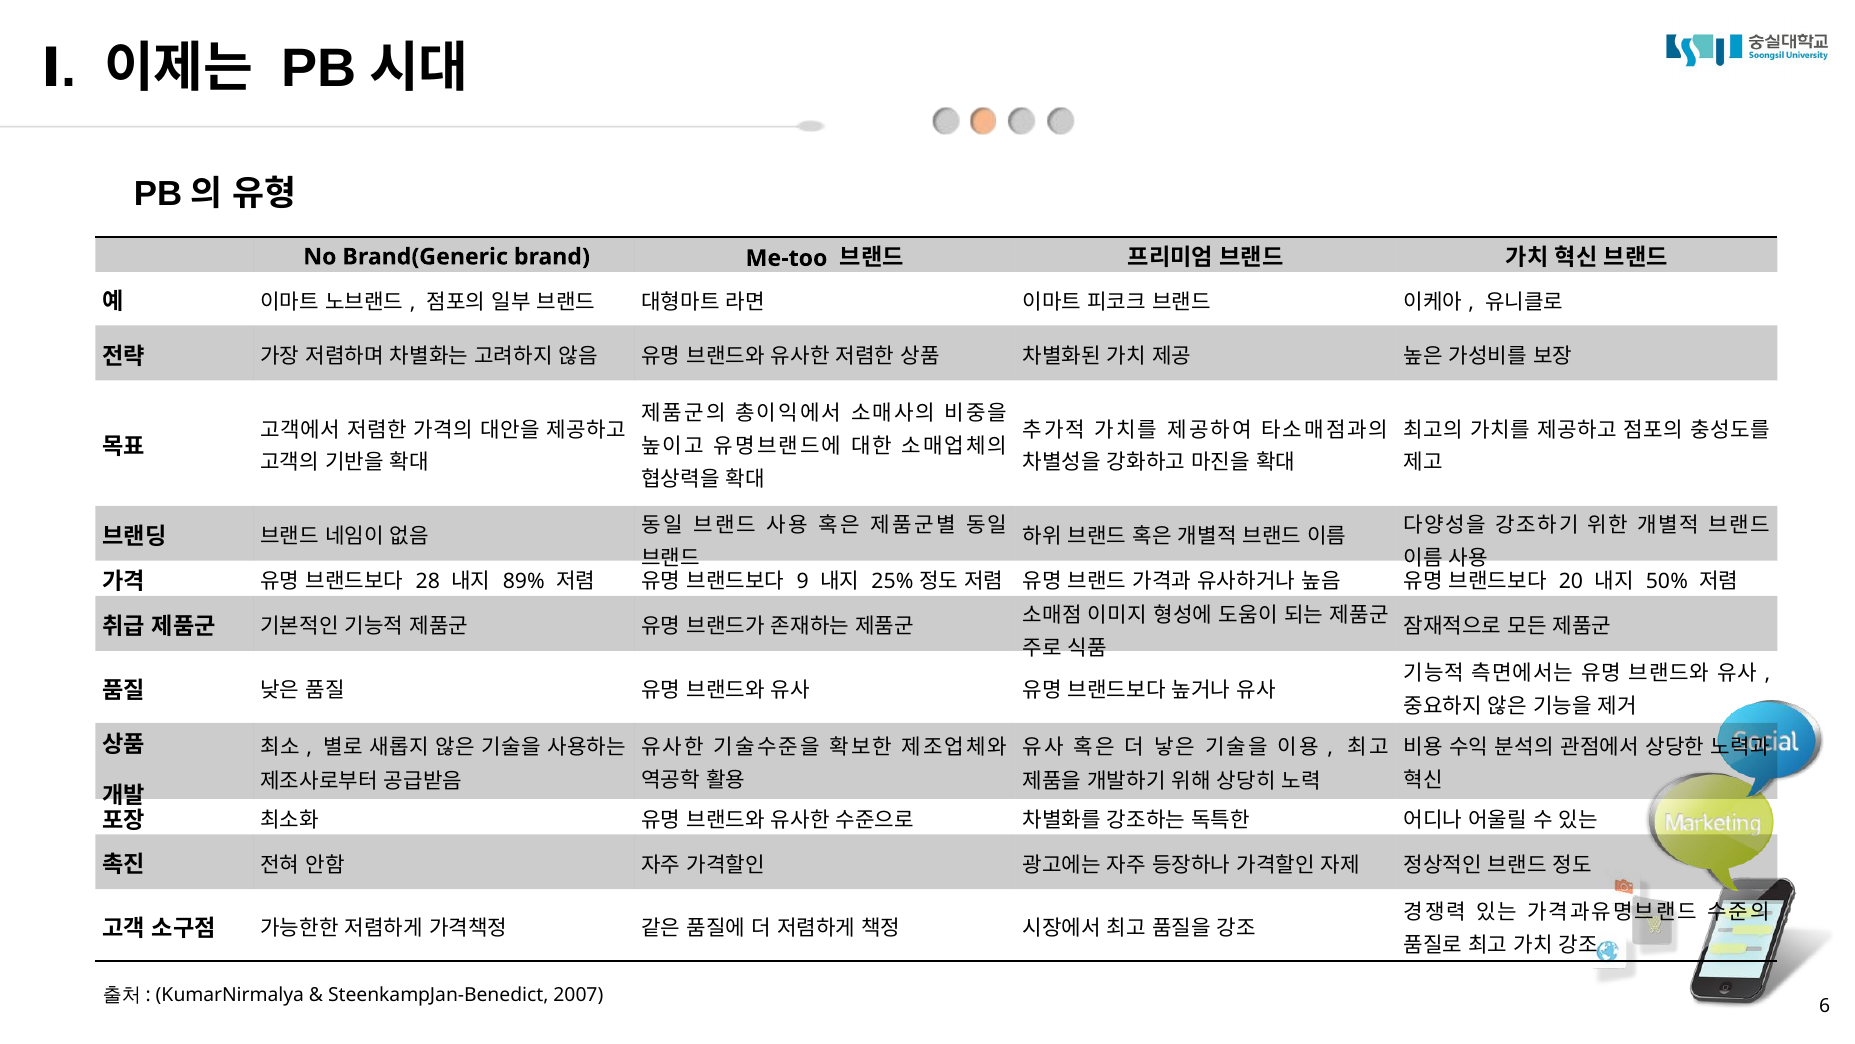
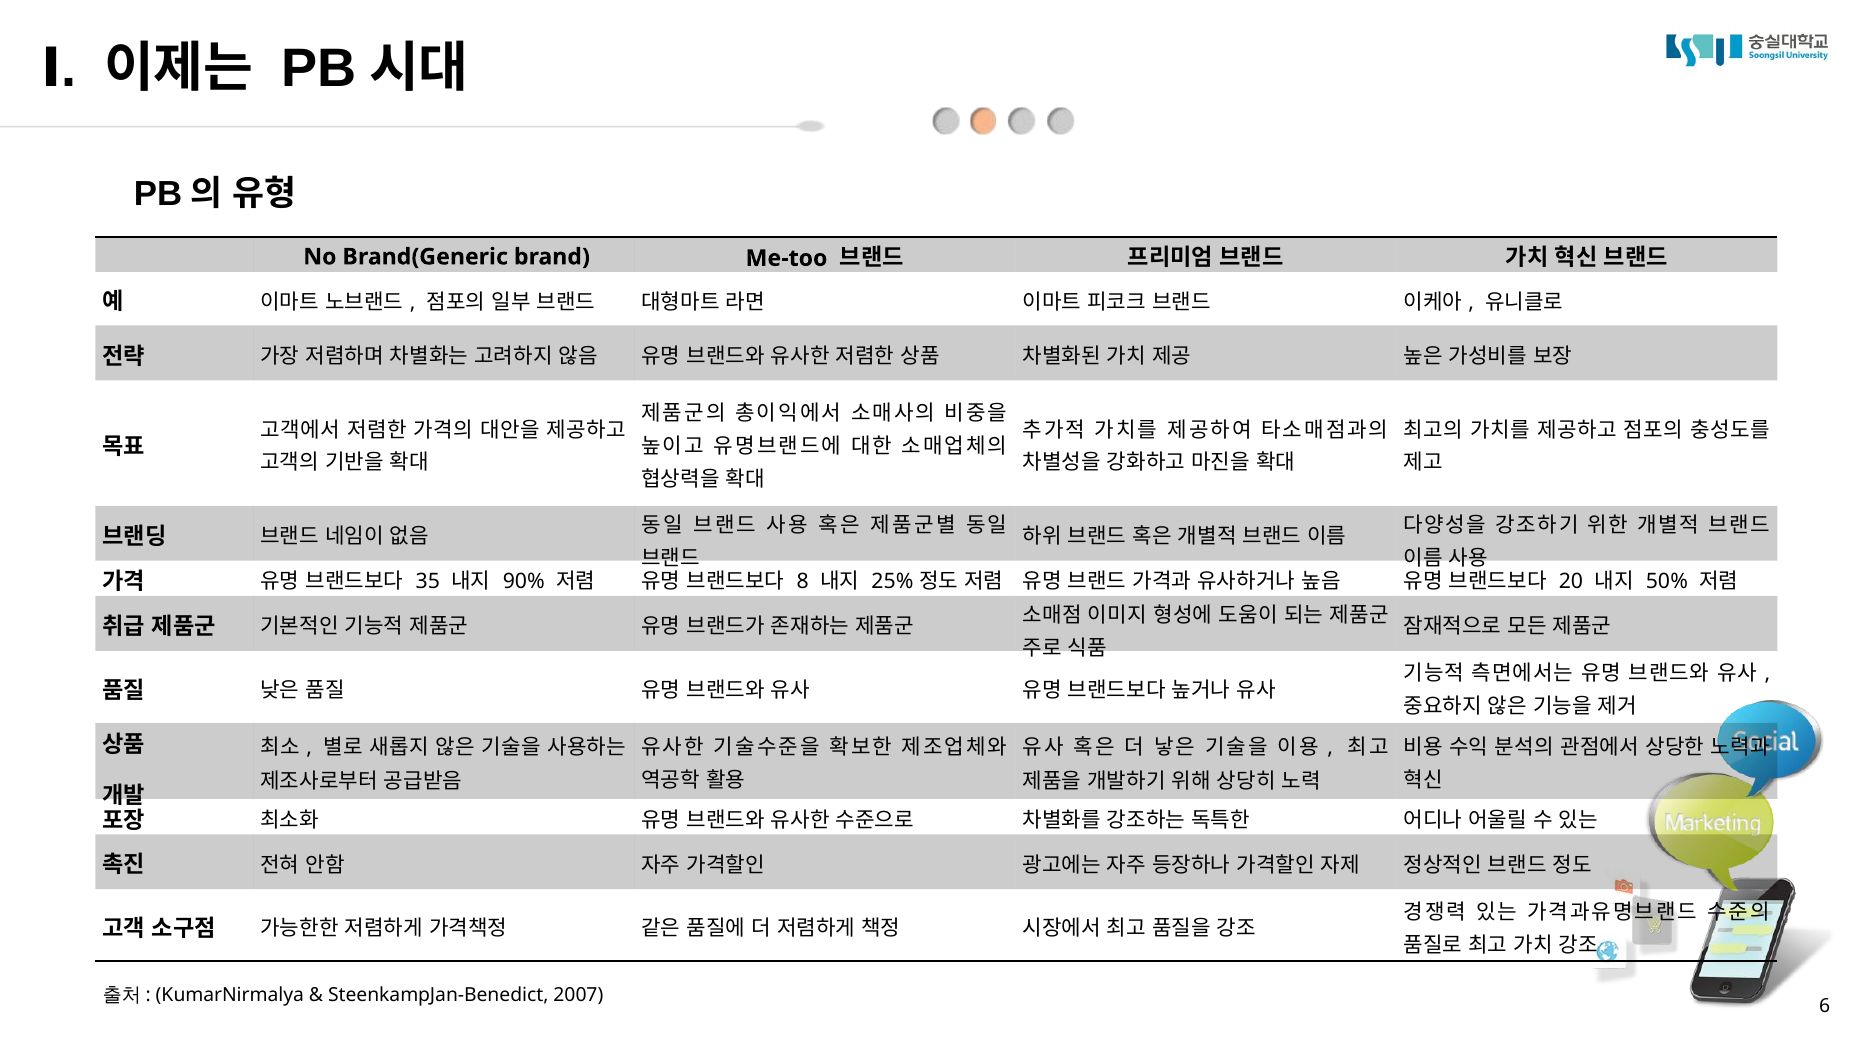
28: 28 -> 35
89%: 89% -> 90%
9: 9 -> 8
